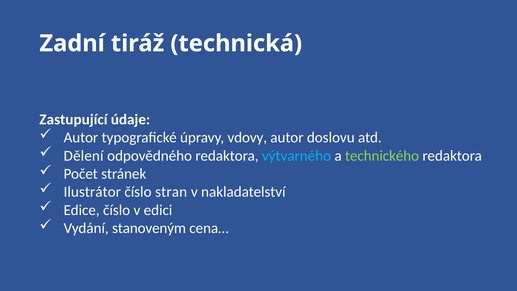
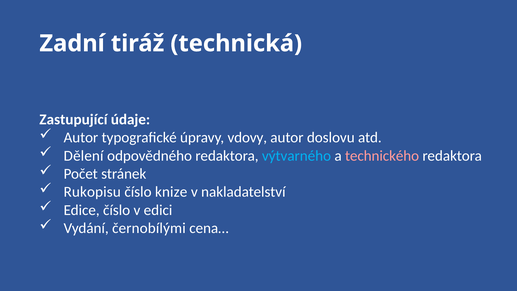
technického colour: light green -> pink
Ilustrátor: Ilustrátor -> Rukopisu
stran: stran -> knize
stanoveným: stanoveným -> černobílými
